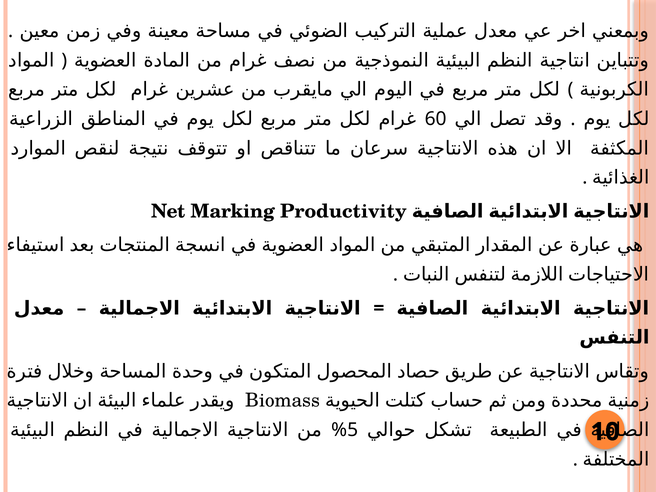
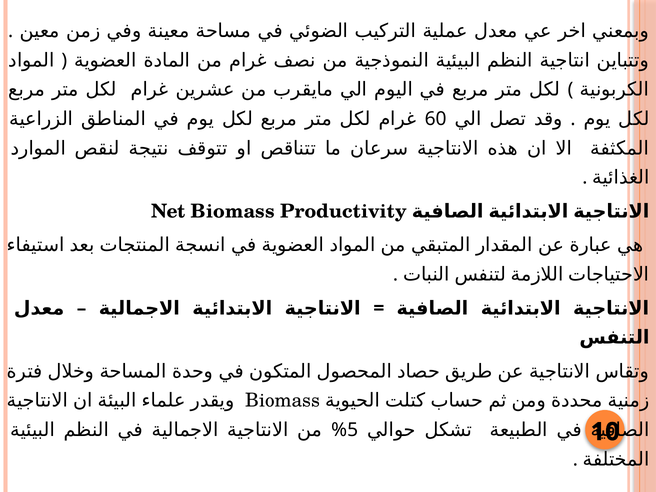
Net Marking: Marking -> Biomass
